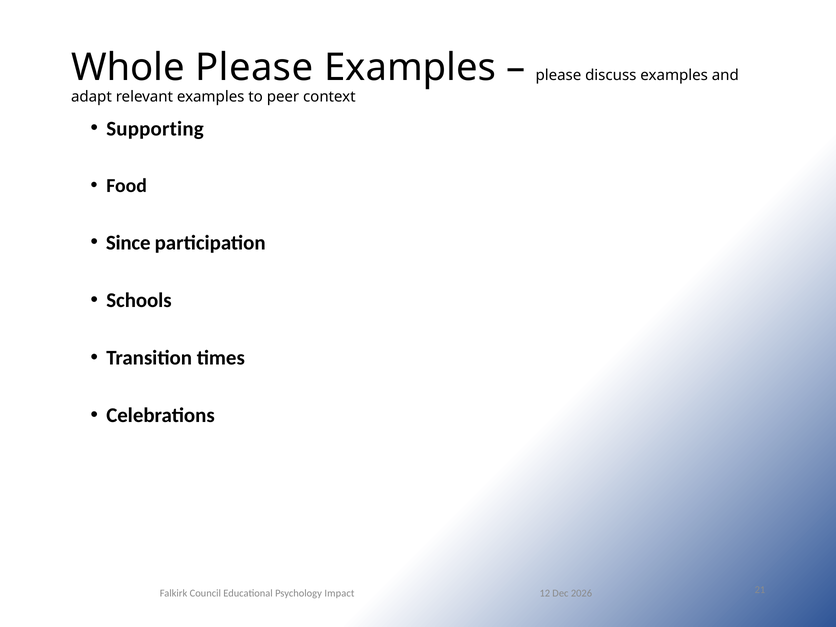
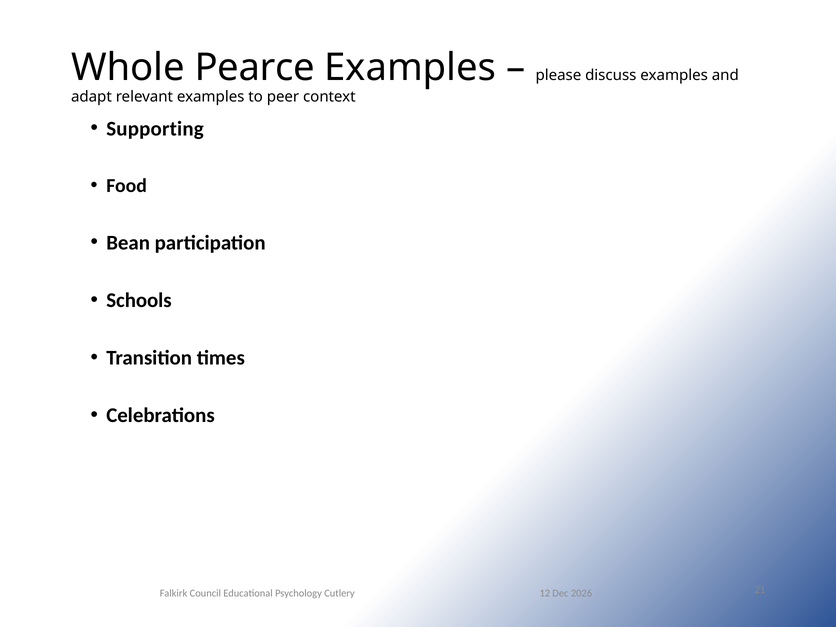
Whole Please: Please -> Pearce
Since: Since -> Bean
Impact: Impact -> Cutlery
